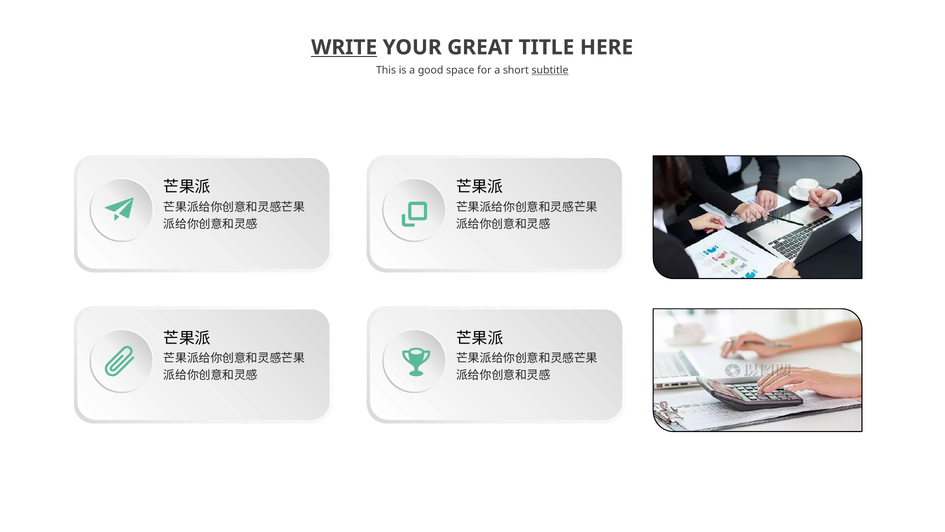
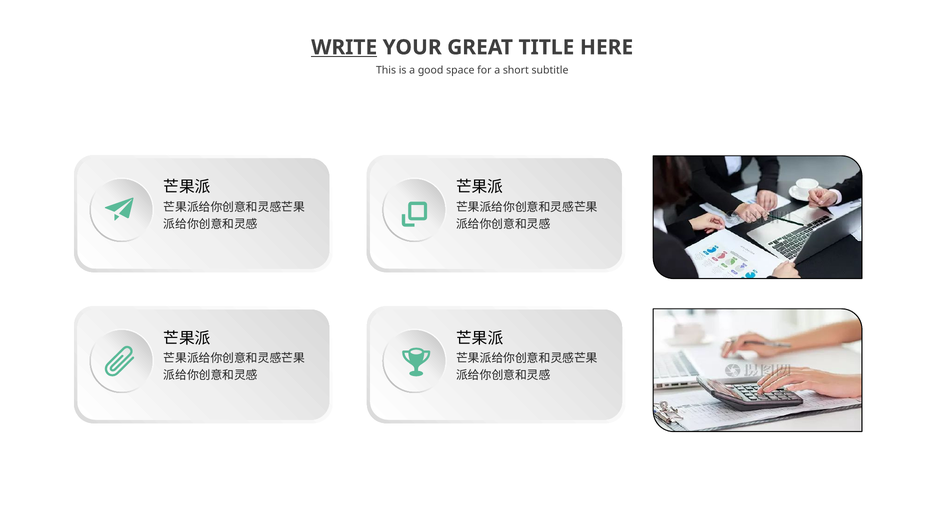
subtitle underline: present -> none
